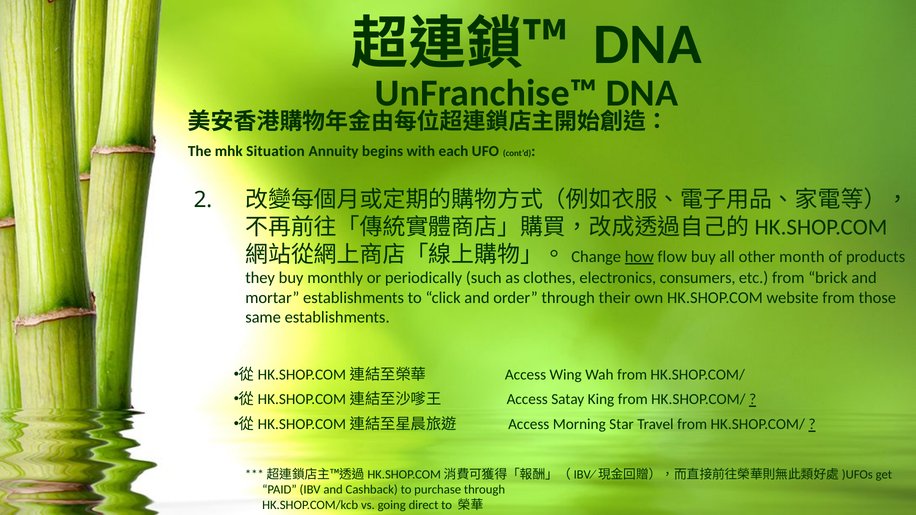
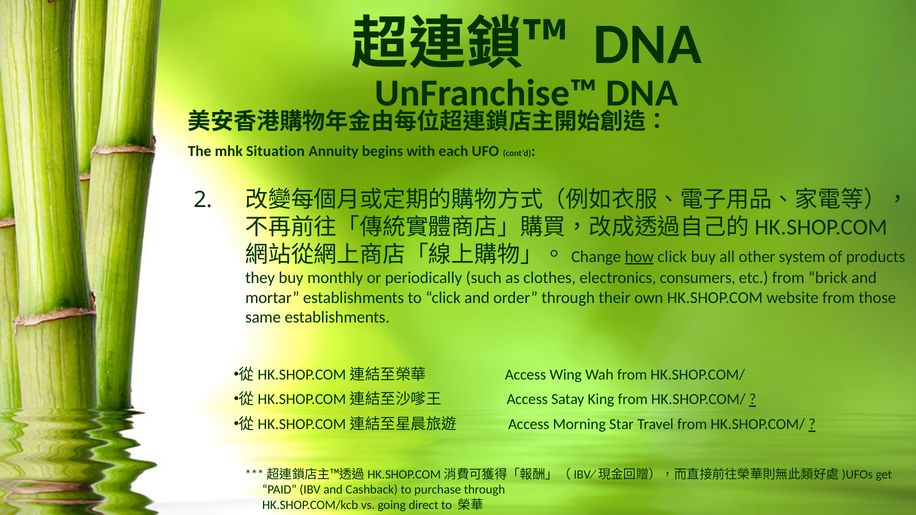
how flow: flow -> click
month: month -> system
